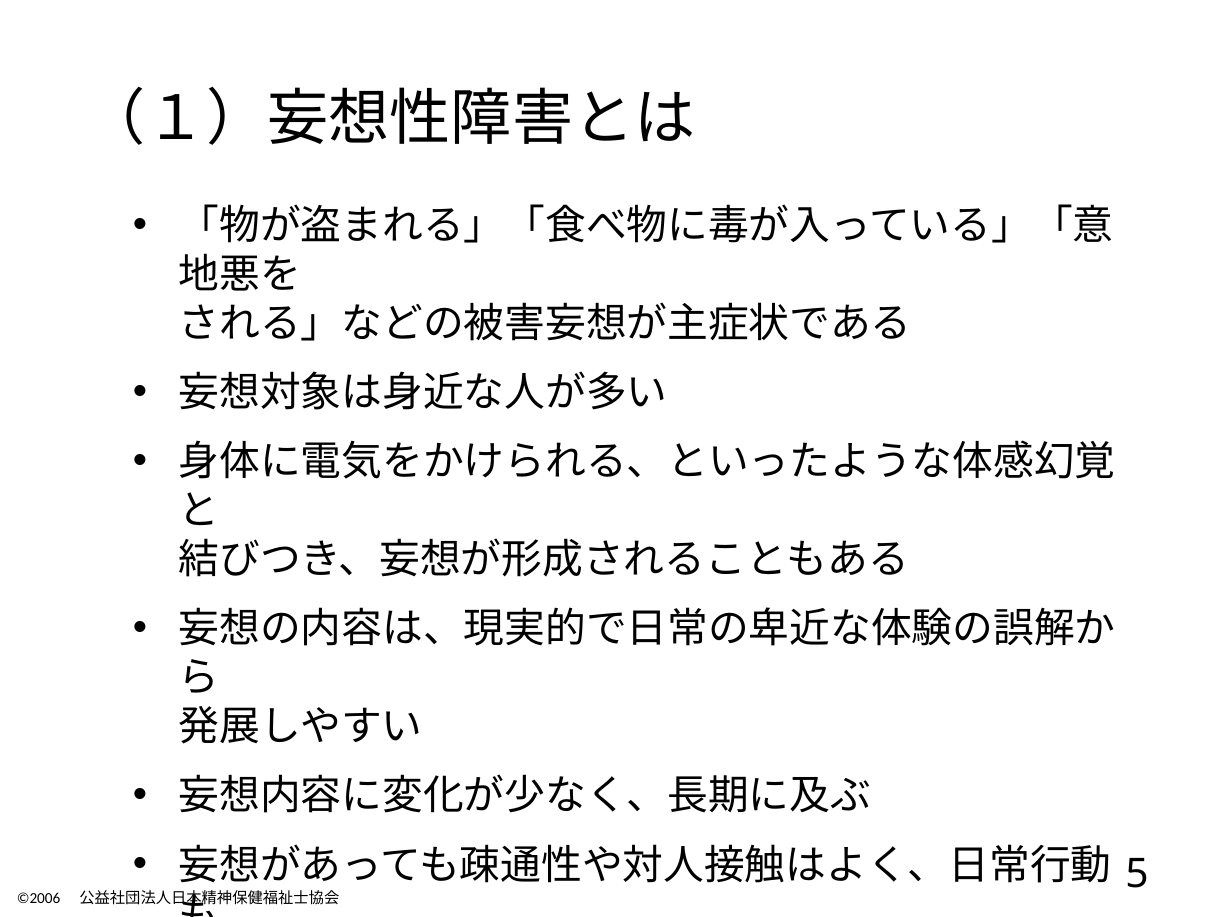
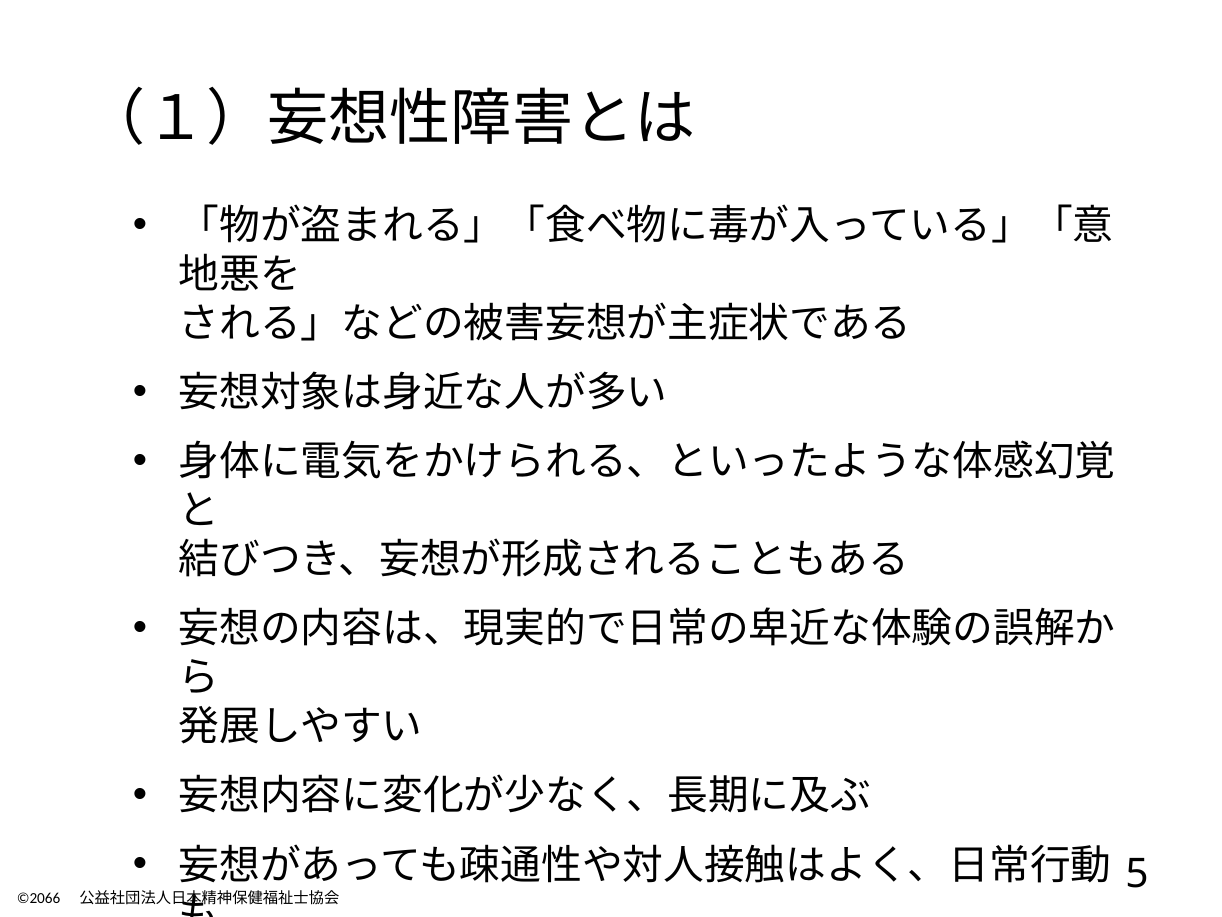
©2006: ©2006 -> ©2066
